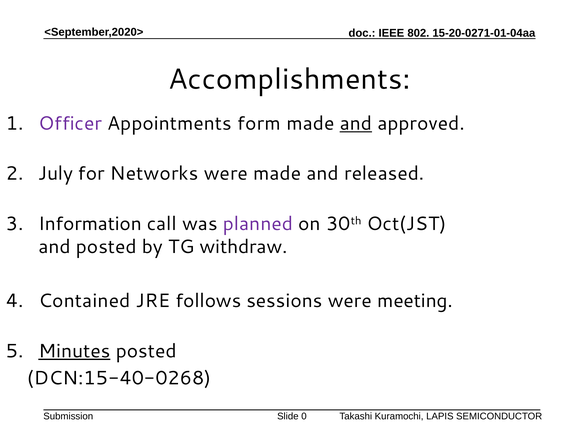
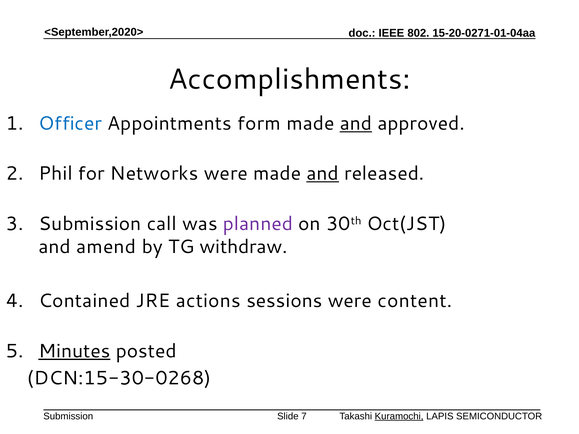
Officer colour: purple -> blue
July: July -> Phil
and at (323, 174) underline: none -> present
Information at (90, 224): Information -> Submission
and posted: posted -> amend
follows: follows -> actions
meeting: meeting -> content
DCN:15-40-0268: DCN:15-40-0268 -> DCN:15-30-0268
0: 0 -> 7
Kuramochi underline: none -> present
